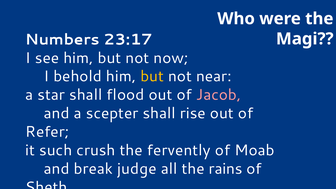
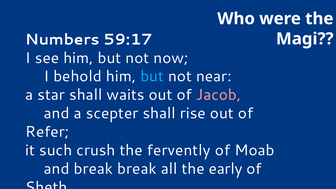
23:17: 23:17 -> 59:17
but at (152, 76) colour: yellow -> light blue
flood: flood -> waits
break judge: judge -> break
rains: rains -> early
